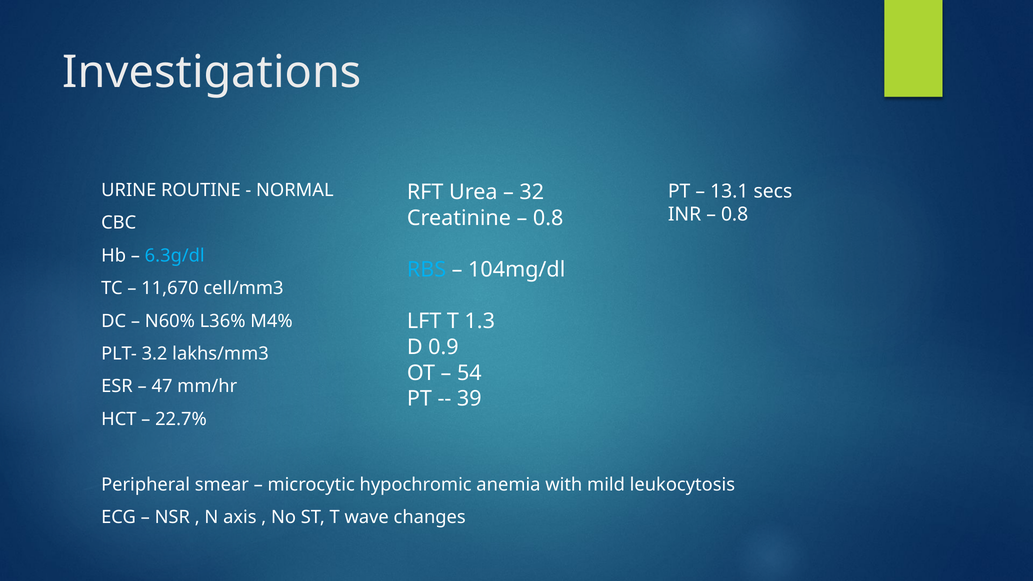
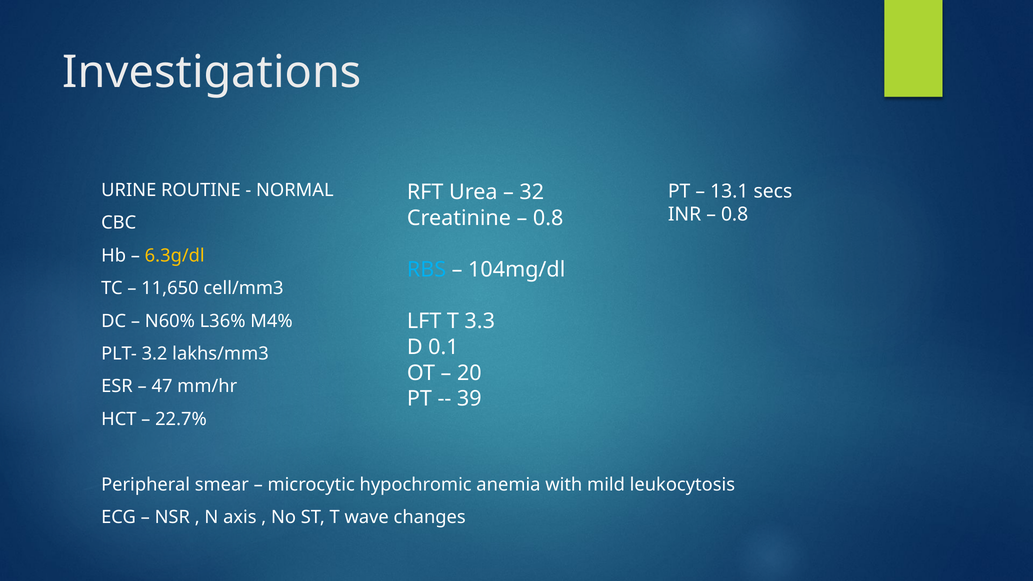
6.3g/dl colour: light blue -> yellow
11,670: 11,670 -> 11,650
1.3: 1.3 -> 3.3
0.9: 0.9 -> 0.1
54: 54 -> 20
